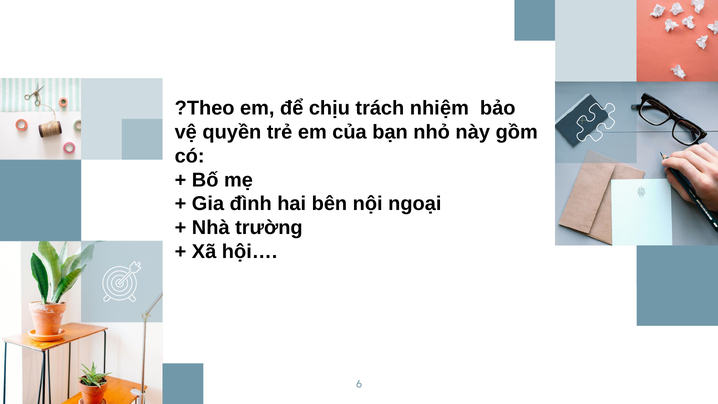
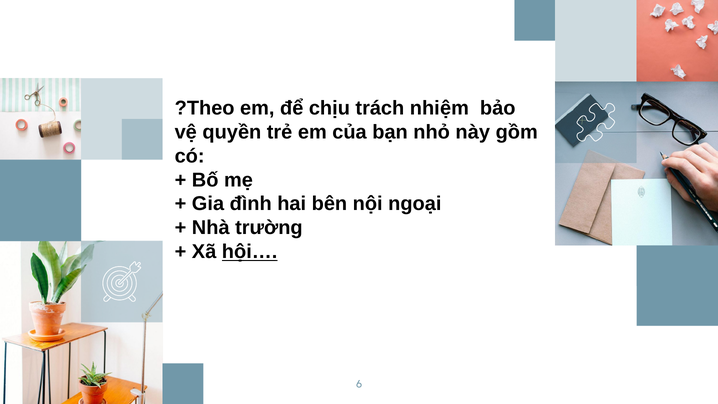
hội… underline: none -> present
